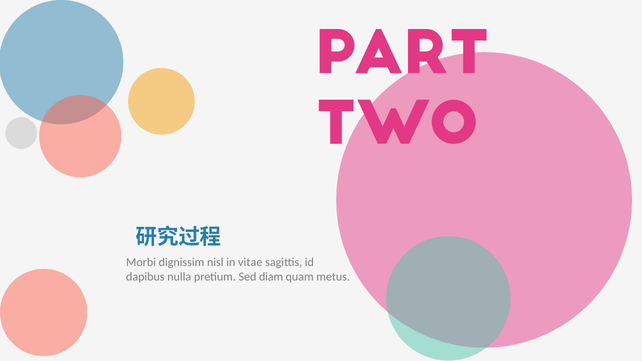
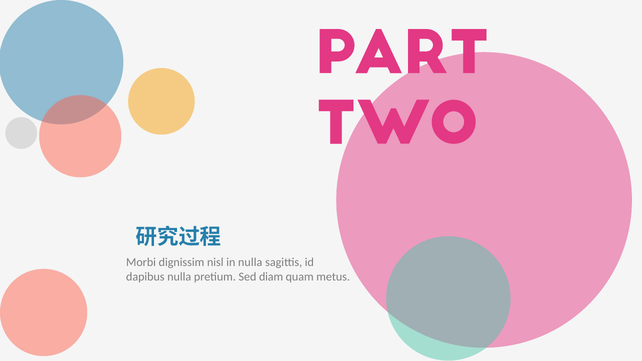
in vitae: vitae -> nulla
